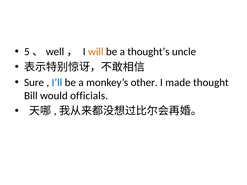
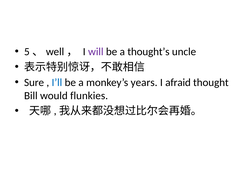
will colour: orange -> purple
other: other -> years
made: made -> afraid
officials: officials -> flunkies
